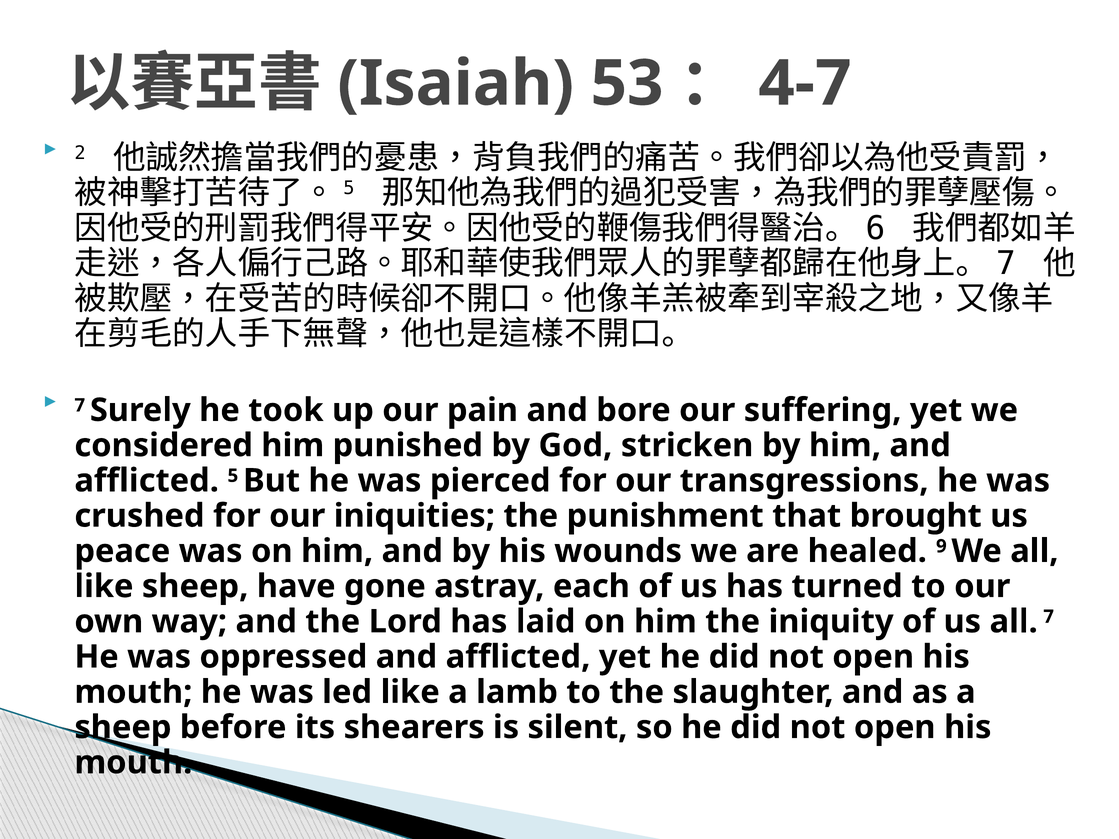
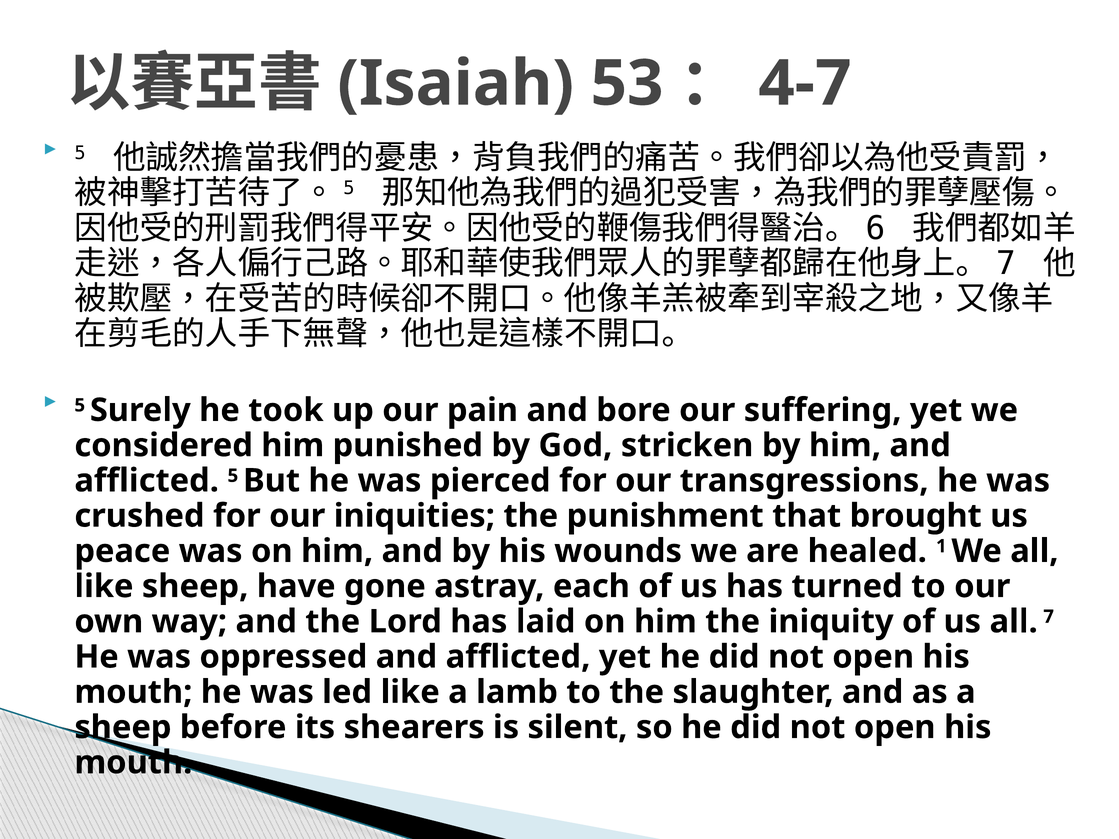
2 at (80, 153): 2 -> 5
7 at (80, 405): 7 -> 5
9: 9 -> 1
